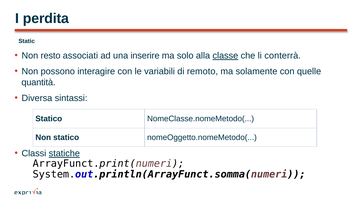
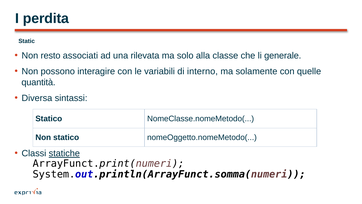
inserire: inserire -> rilevata
classe underline: present -> none
conterrà: conterrà -> generale
remoto: remoto -> interno
